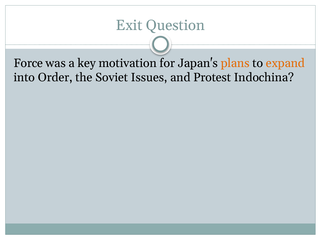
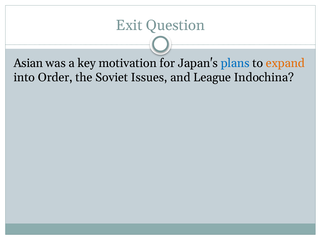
Force: Force -> Asian
plans colour: orange -> blue
Protest: Protest -> League
